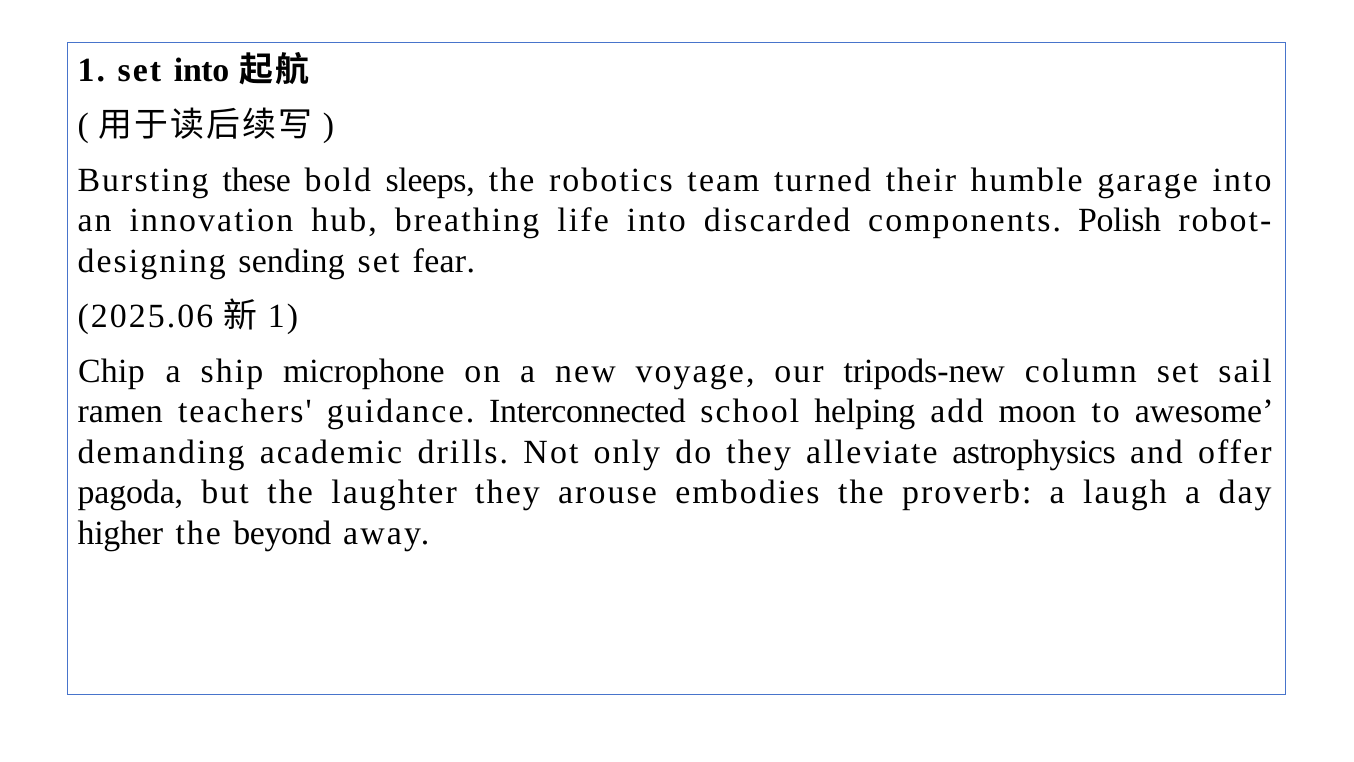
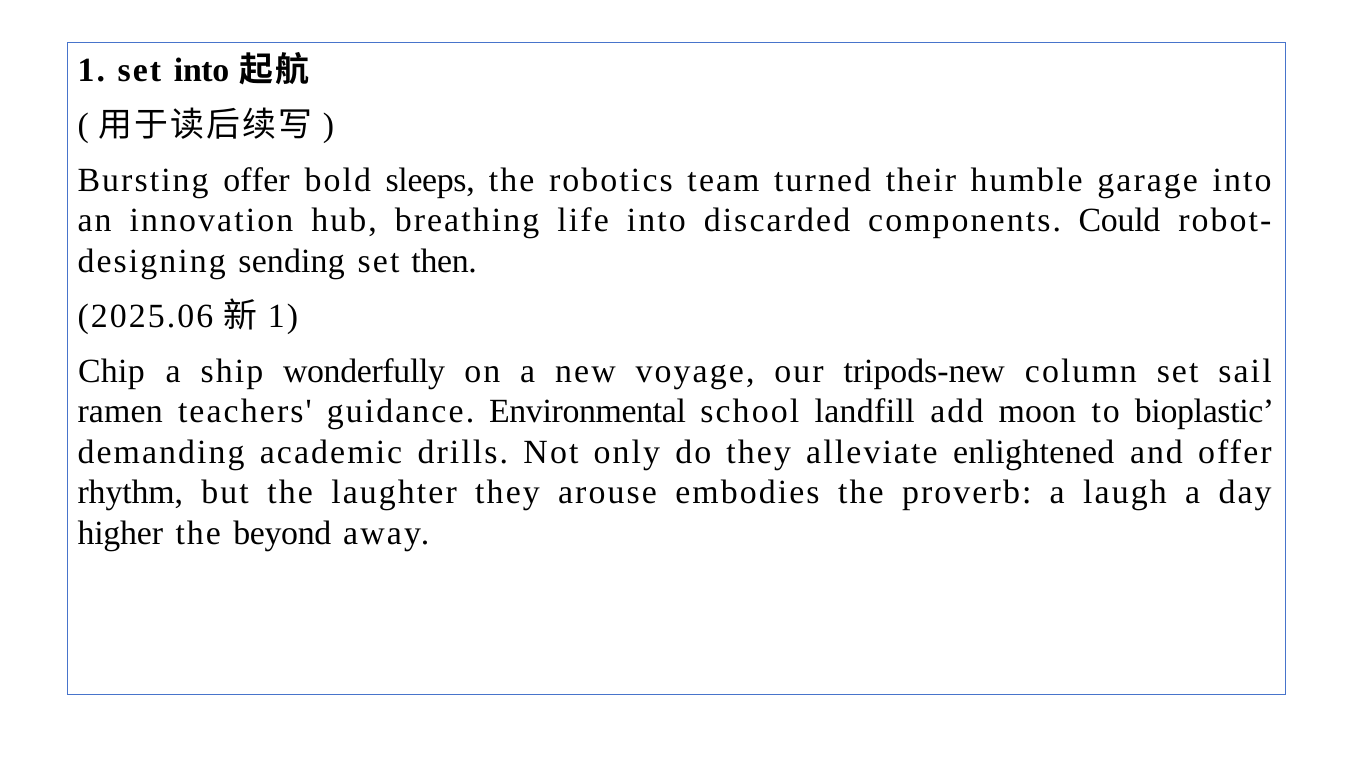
Bursting these: these -> offer
Polish: Polish -> Could
fear: fear -> then
microphone: microphone -> wonderfully
Interconnected: Interconnected -> Environmental
helping: helping -> landfill
awesome: awesome -> bioplastic
astrophysics: astrophysics -> enlightened
pagoda: pagoda -> rhythm
